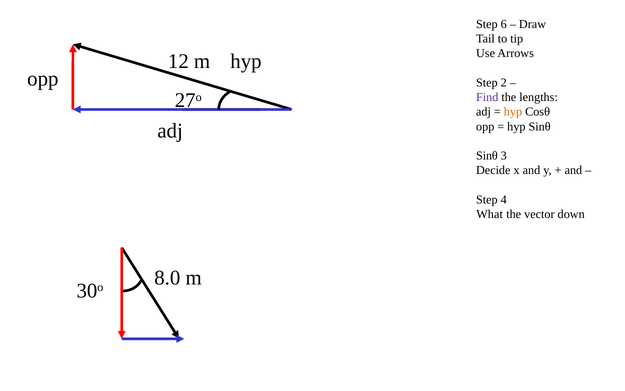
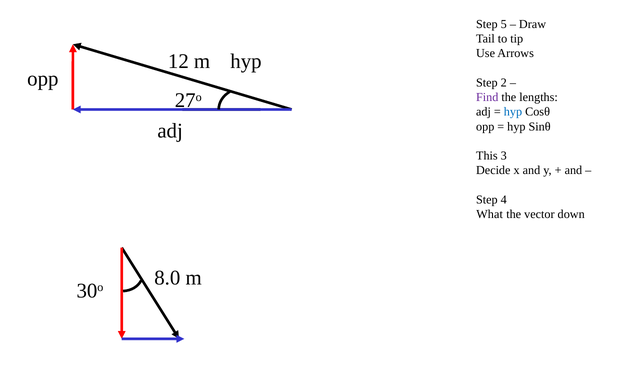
6: 6 -> 5
hyp at (513, 112) colour: orange -> blue
Sinθ at (487, 156): Sinθ -> This
